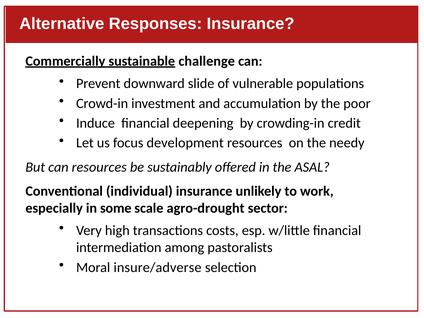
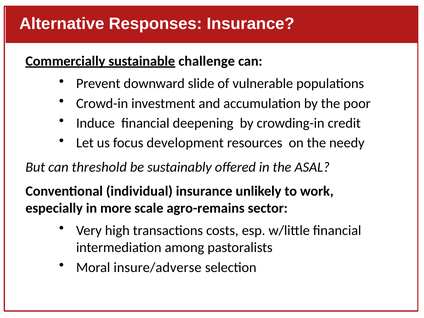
can resources: resources -> threshold
some: some -> more
agro-drought: agro-drought -> agro-remains
